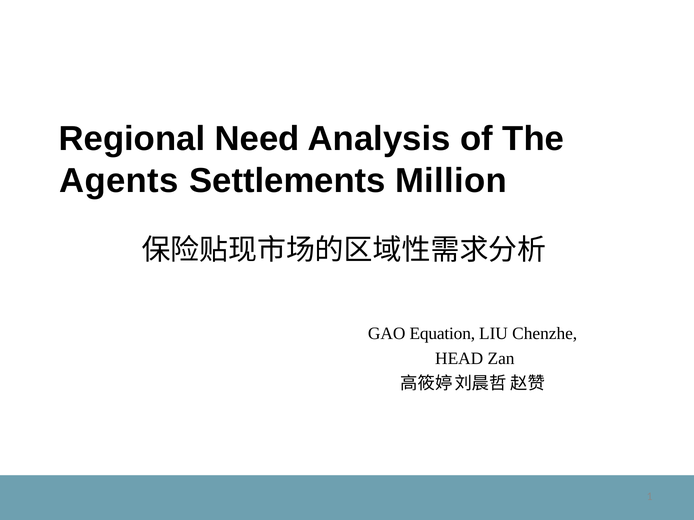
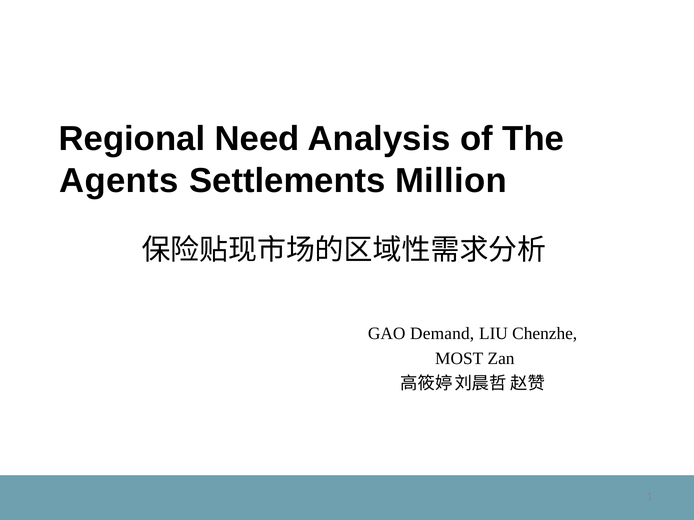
Equation: Equation -> Demand
HEAD: HEAD -> MOST
